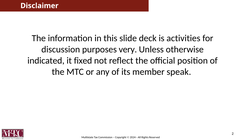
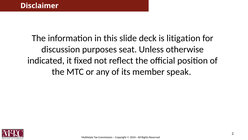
activities: activities -> litigation
very: very -> seat
